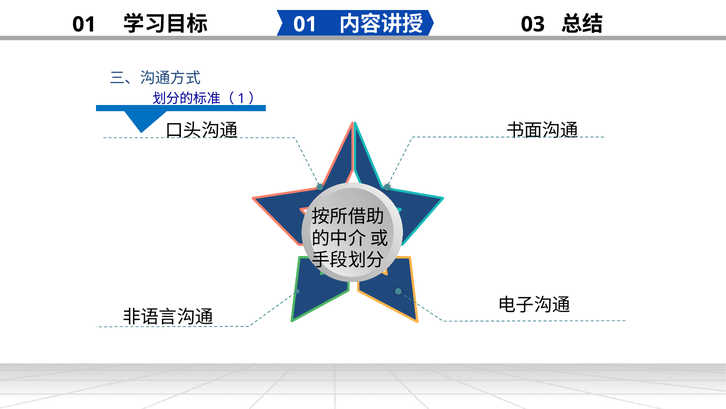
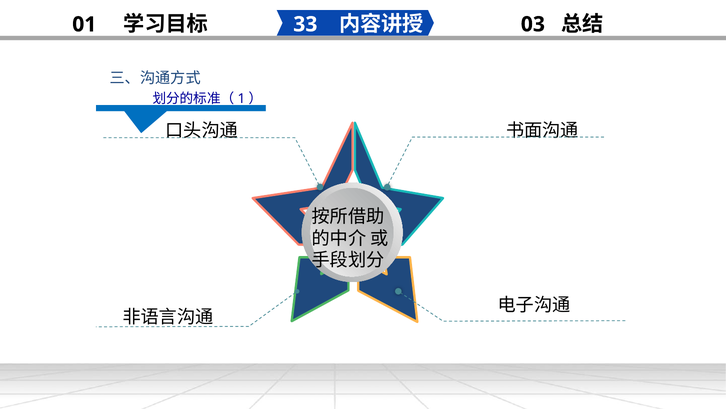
01 at (305, 24): 01 -> 33
